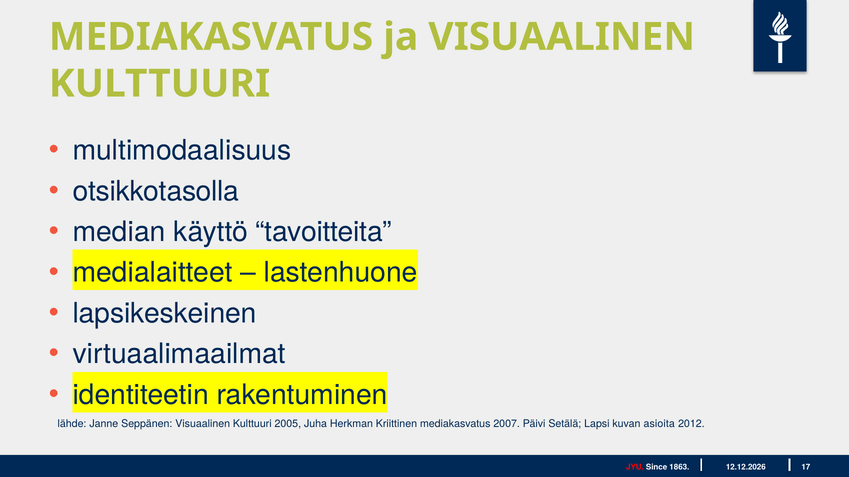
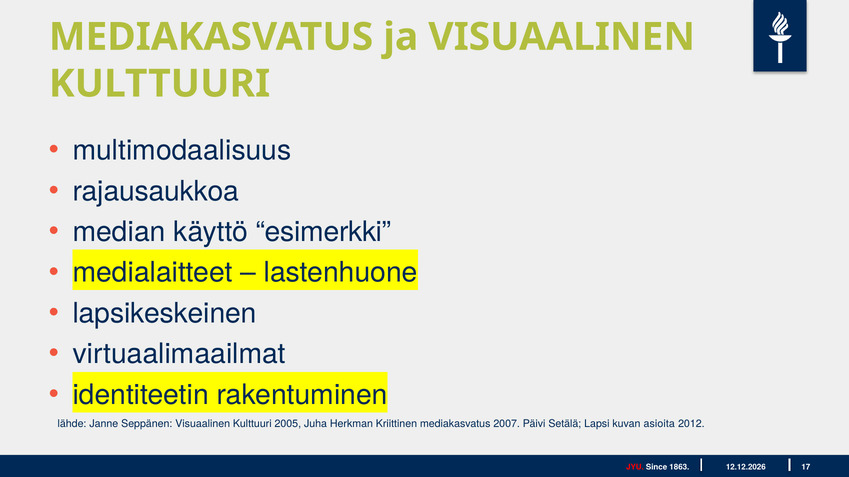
otsikkotasolla: otsikkotasolla -> rajausaukkoa
tavoitteita: tavoitteita -> esimerkki
